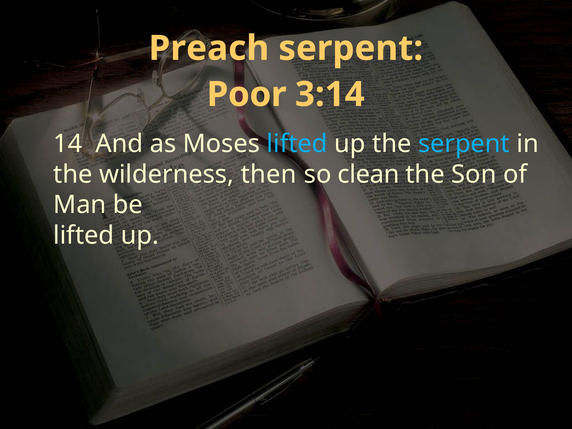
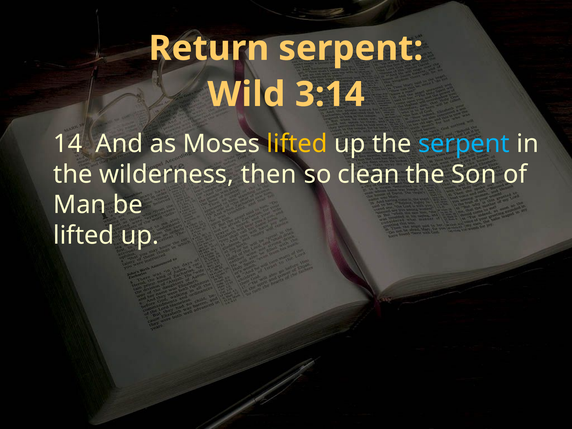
Preach: Preach -> Return
Poor: Poor -> Wild
lifted at (297, 144) colour: light blue -> yellow
